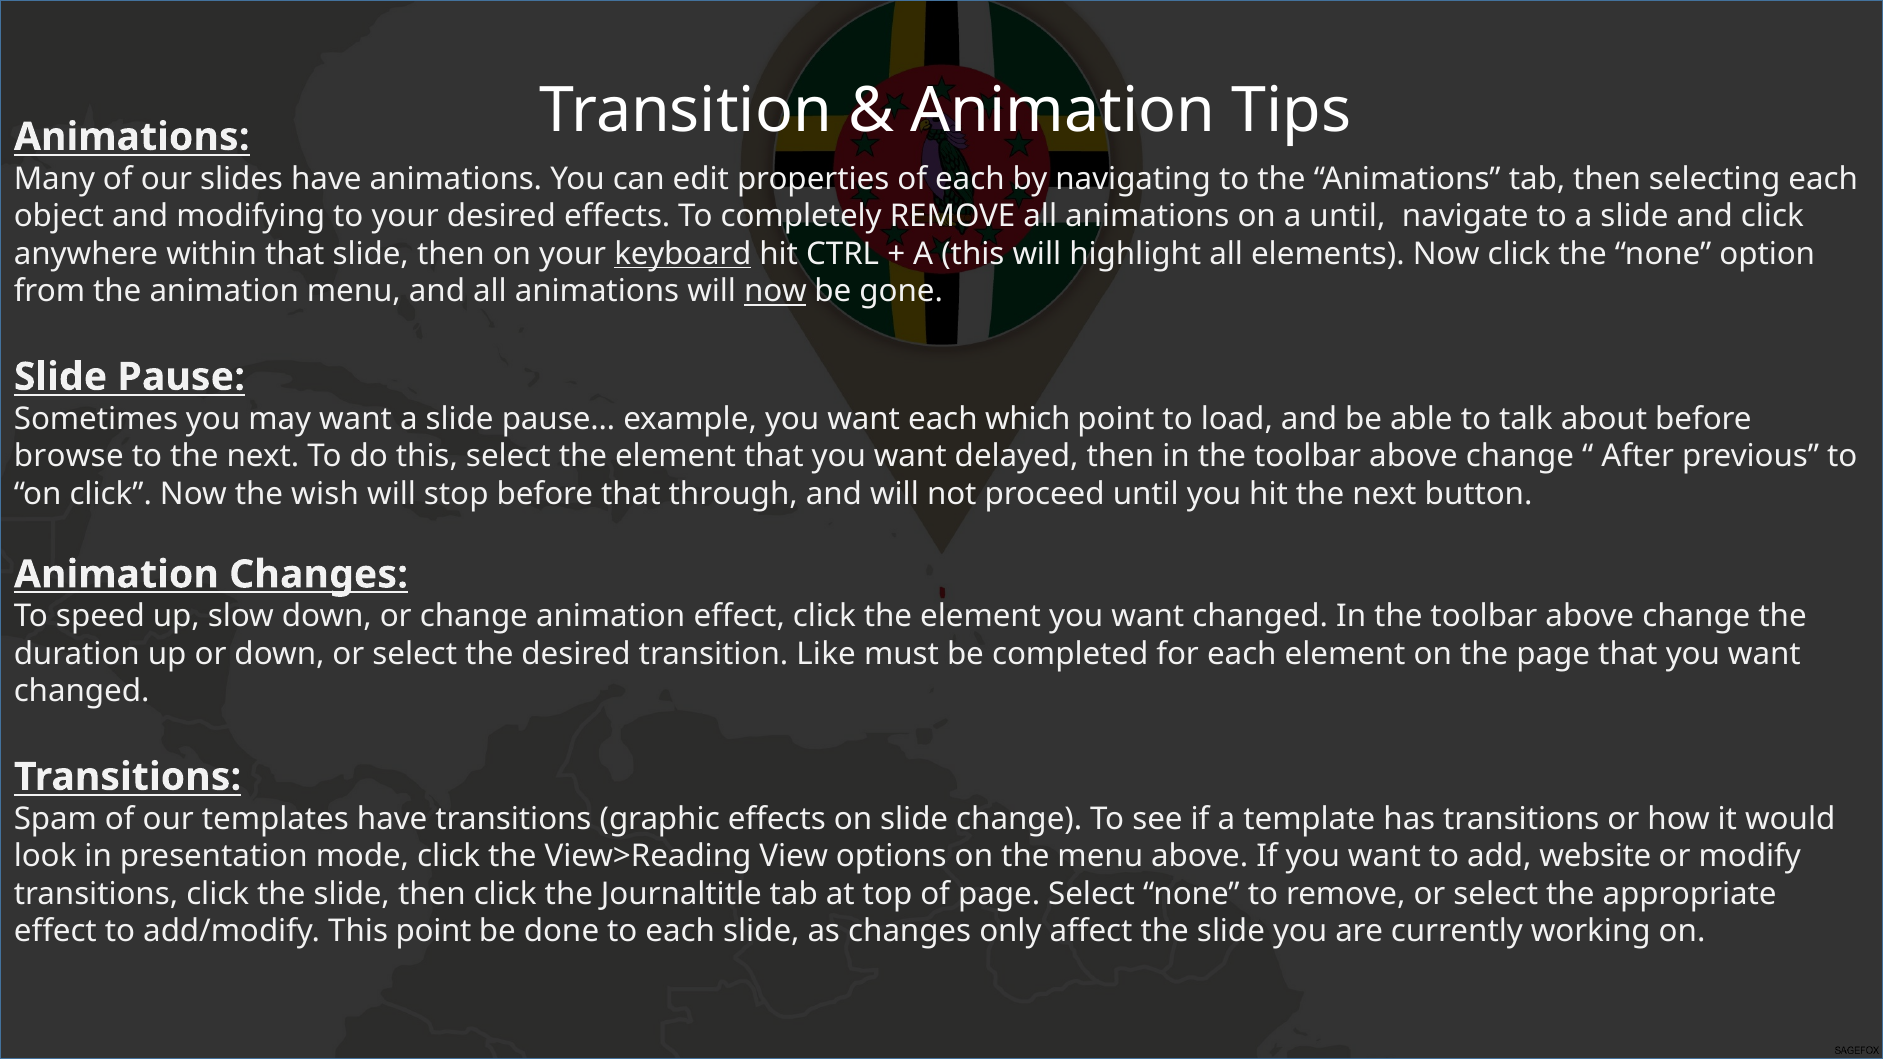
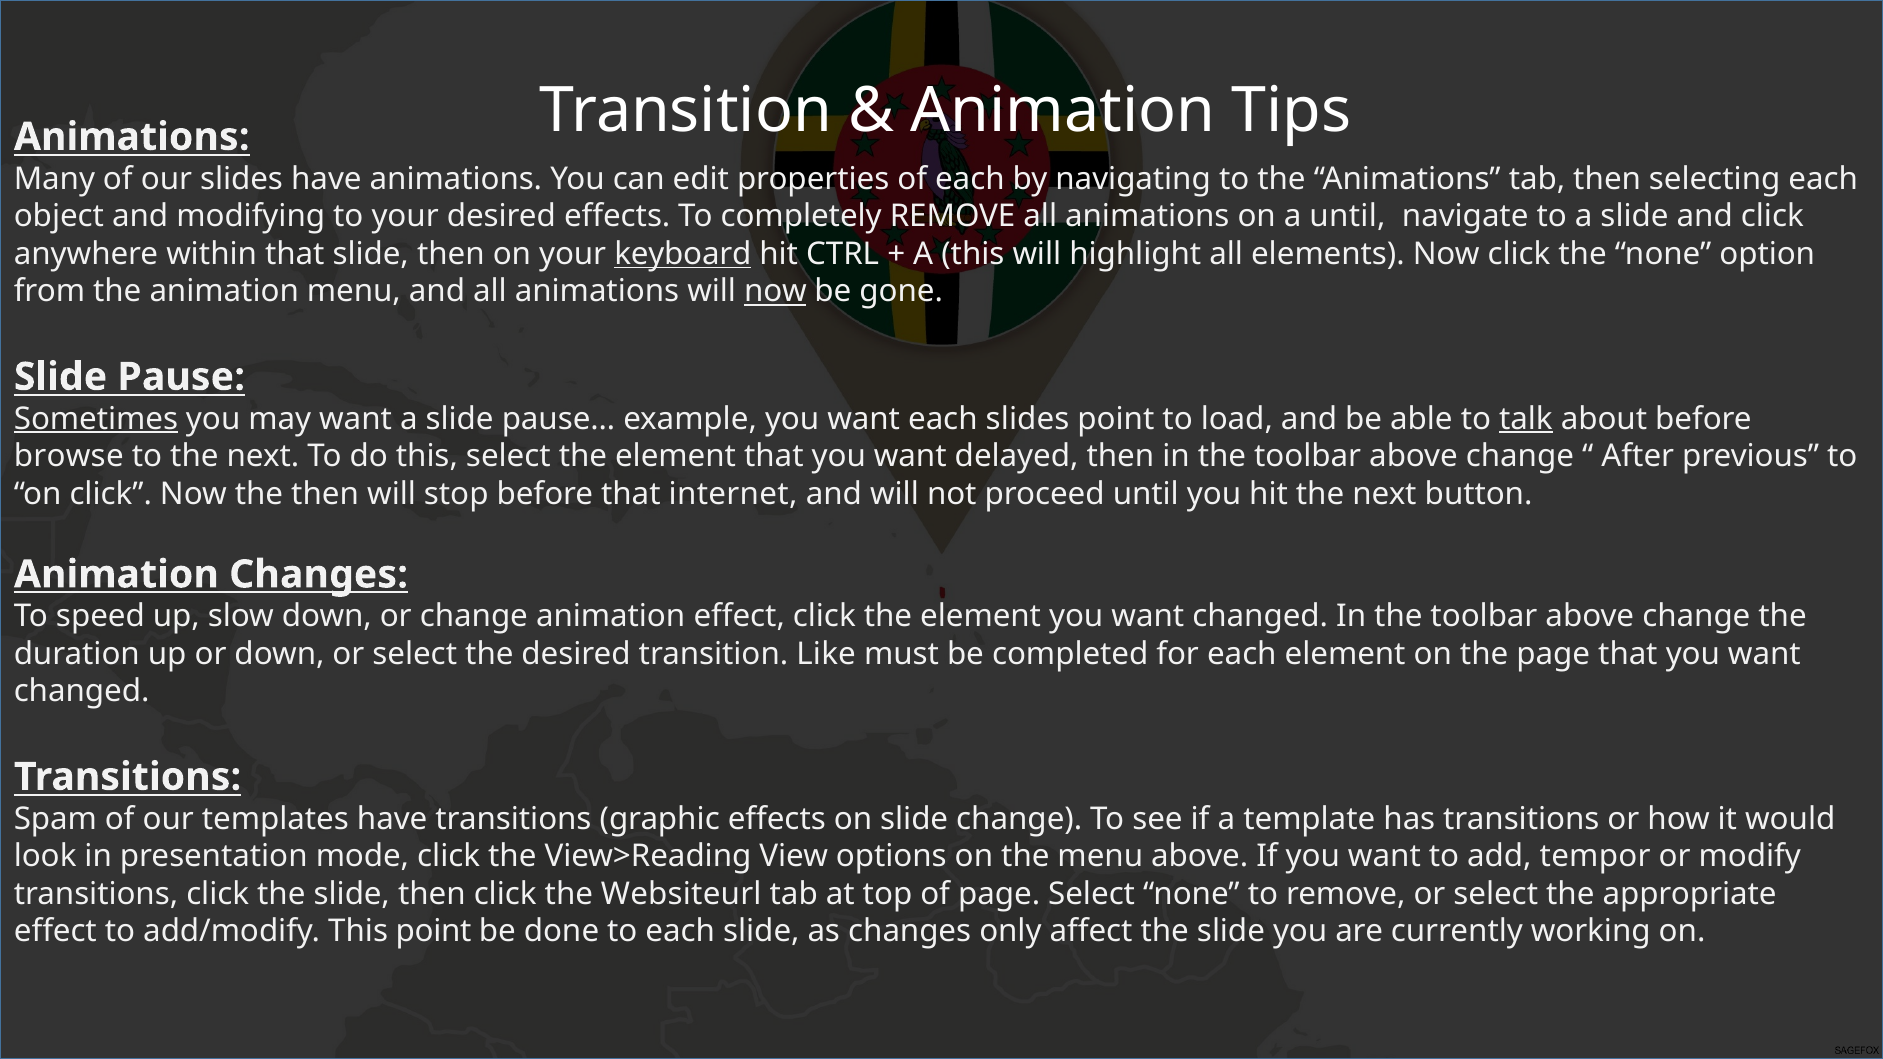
Sometimes underline: none -> present
each which: which -> slides
talk underline: none -> present
the wish: wish -> then
through: through -> internet
website: website -> tempor
Journaltitle: Journaltitle -> Websiteurl
